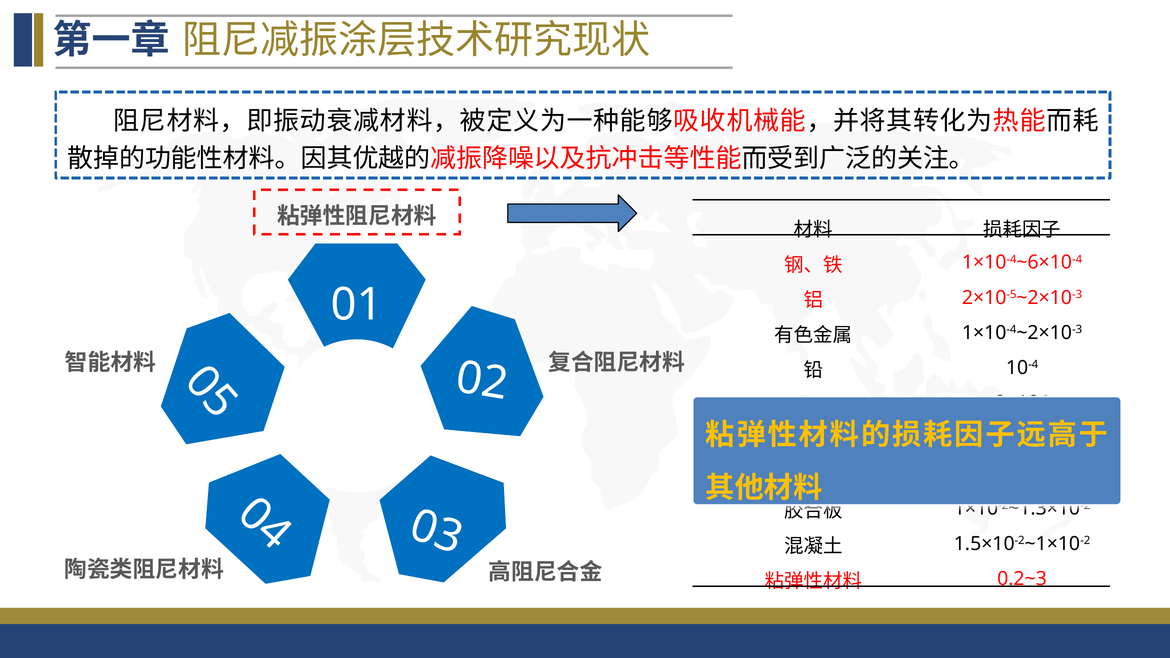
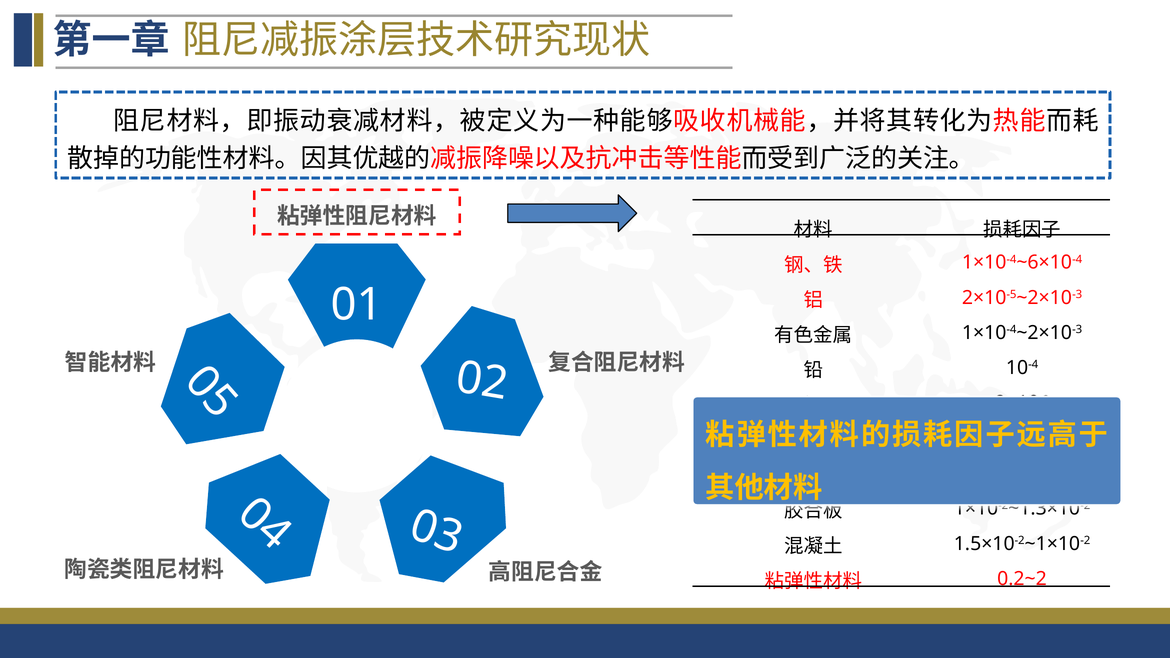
0.2~3: 0.2~3 -> 0.2~2
